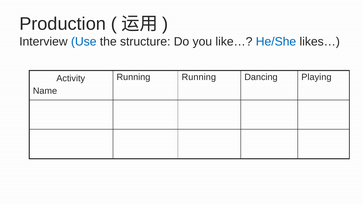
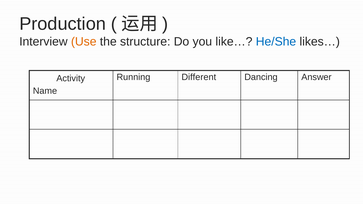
Use colour: blue -> orange
Running Running: Running -> Different
Playing: Playing -> Answer
